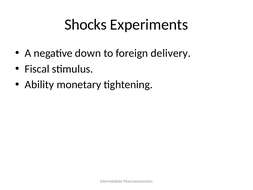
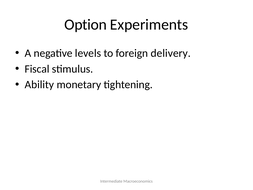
Shocks: Shocks -> Option
down: down -> levels
